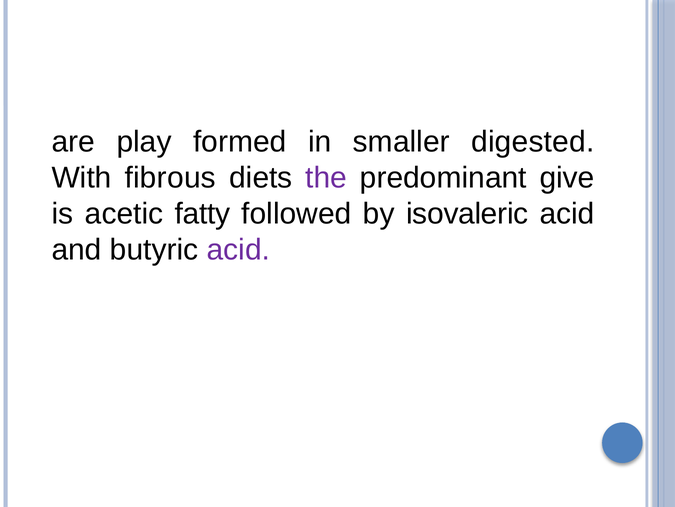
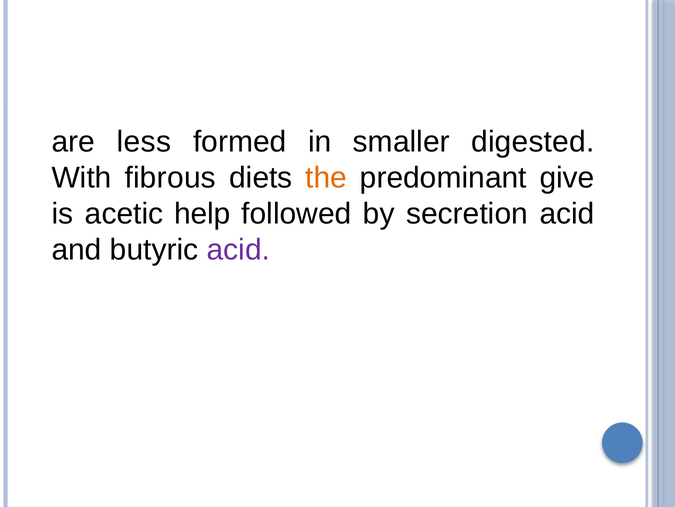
play: play -> less
the colour: purple -> orange
fatty: fatty -> help
isovaleric: isovaleric -> secretion
